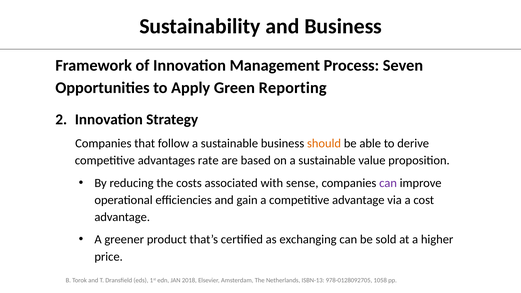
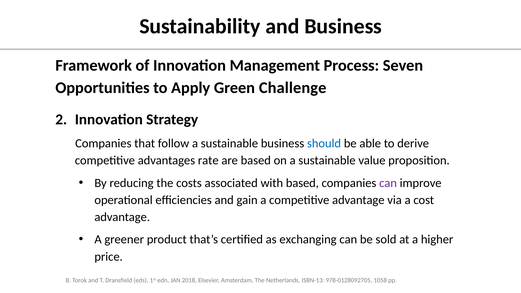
Reporting: Reporting -> Challenge
should colour: orange -> blue
with sense: sense -> based
